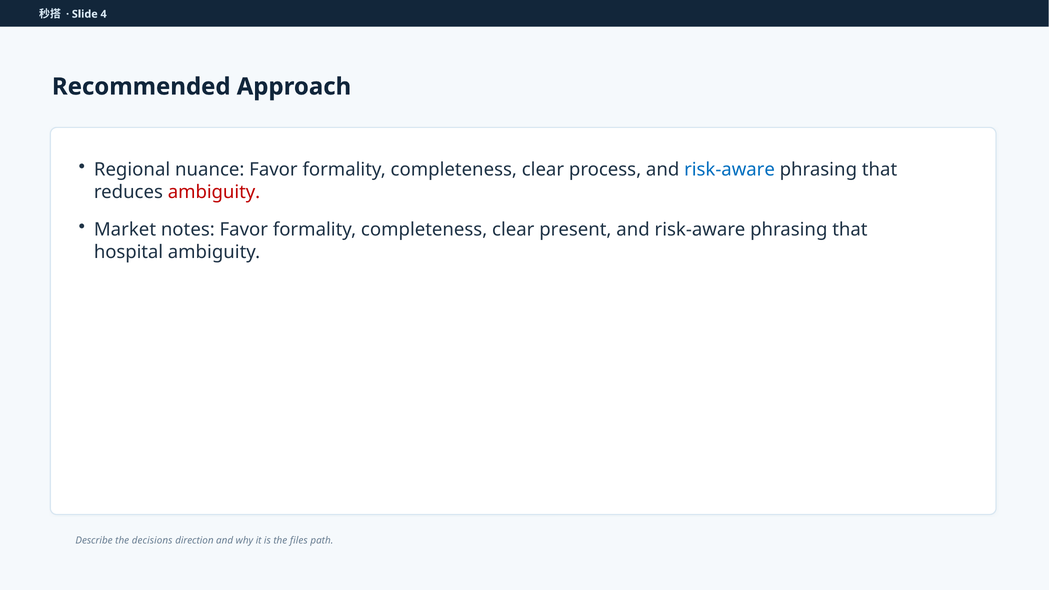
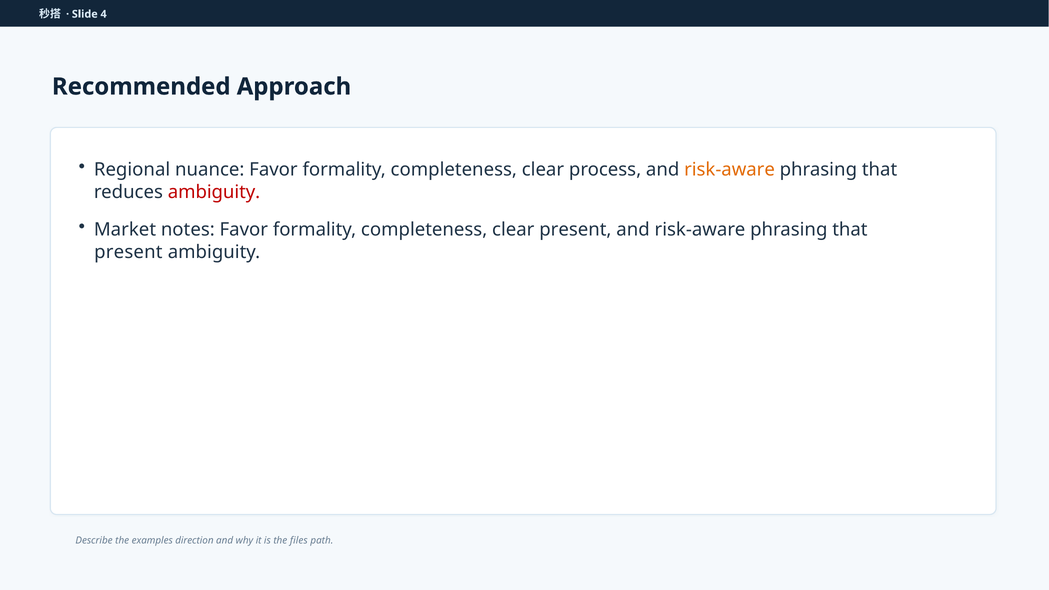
risk-aware at (730, 170) colour: blue -> orange
hospital at (129, 252): hospital -> present
decisions: decisions -> examples
